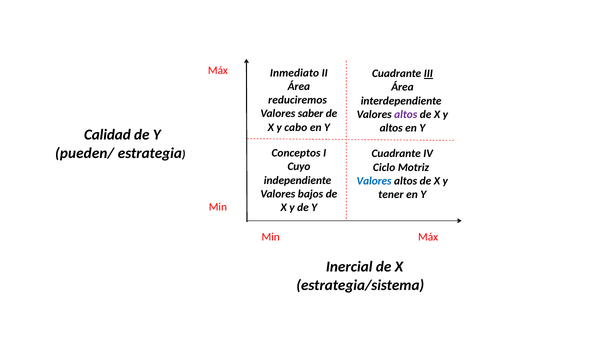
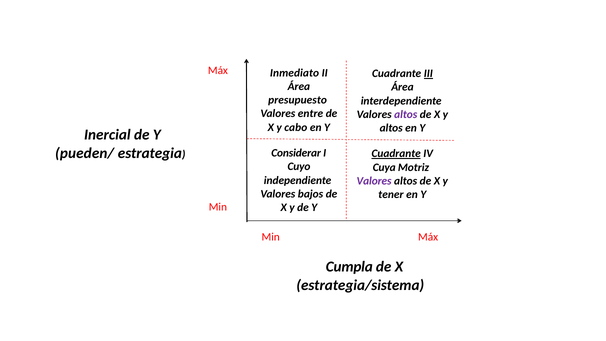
reduciremos: reduciremos -> presupuesto
saber: saber -> entre
Calidad: Calidad -> Inercial
Conceptos: Conceptos -> Considerar
Cuadrante at (396, 154) underline: none -> present
Ciclo: Ciclo -> Cuya
Valores at (374, 181) colour: blue -> purple
Inercial: Inercial -> Cumpla
